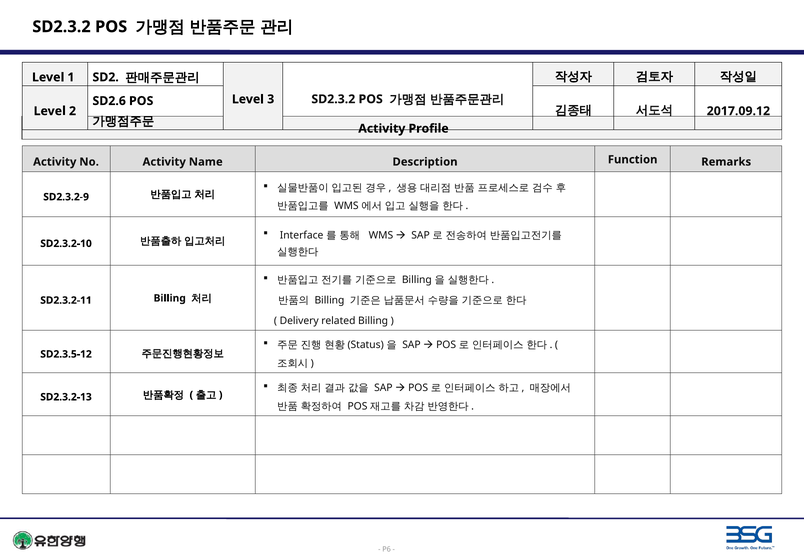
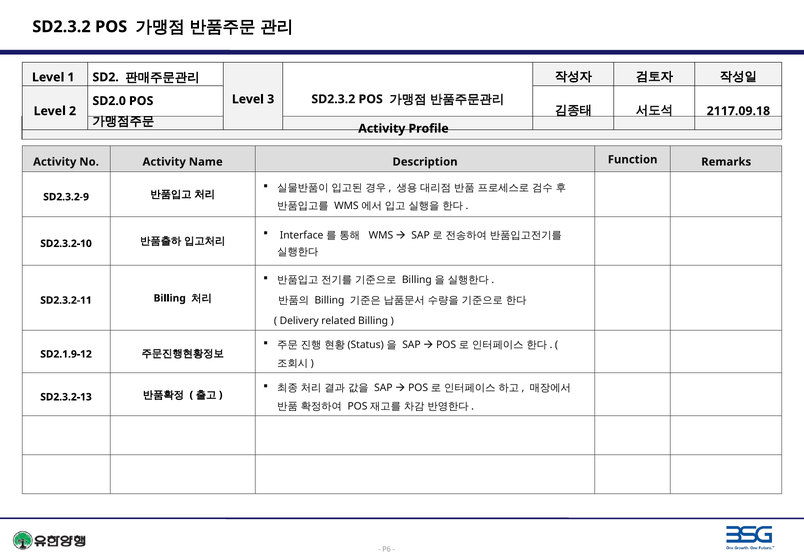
SD2.6: SD2.6 -> SD2.0
2017.09.12: 2017.09.12 -> 2117.09.18
SD2.3.5-12: SD2.3.5-12 -> SD2.1.9-12
